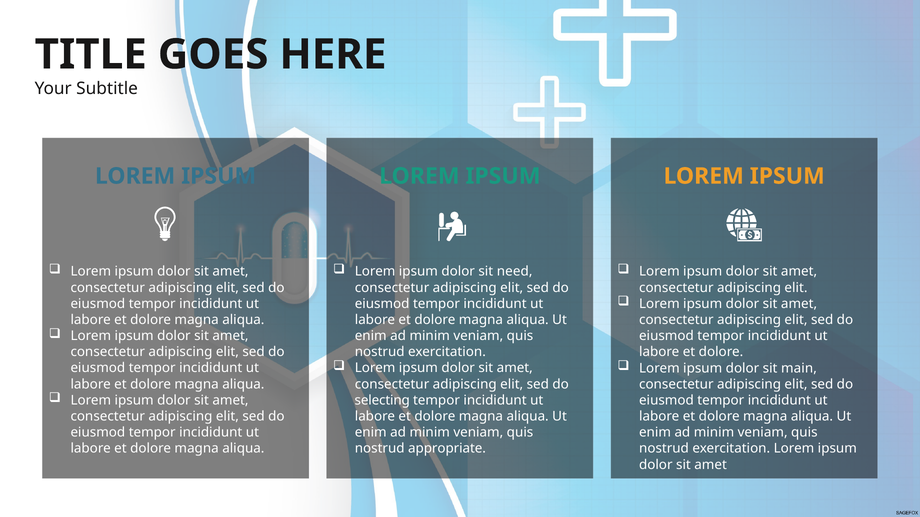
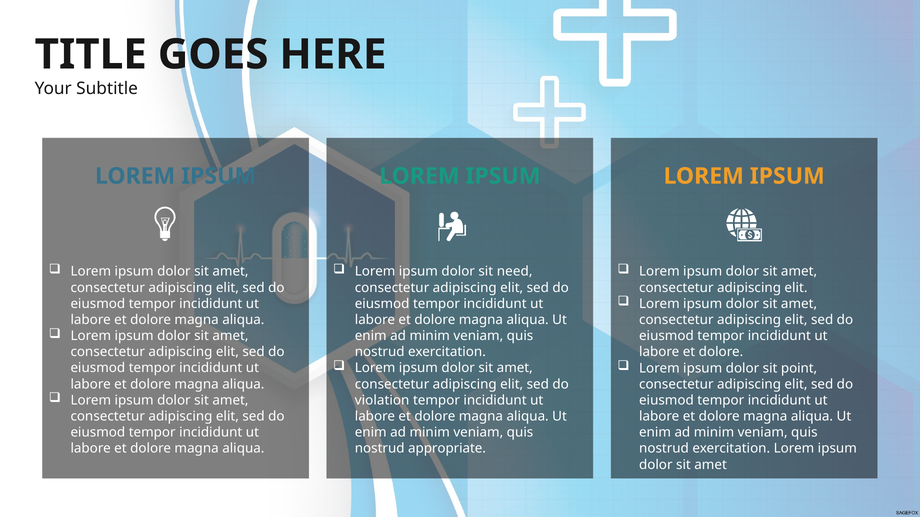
main: main -> point
selecting: selecting -> violation
